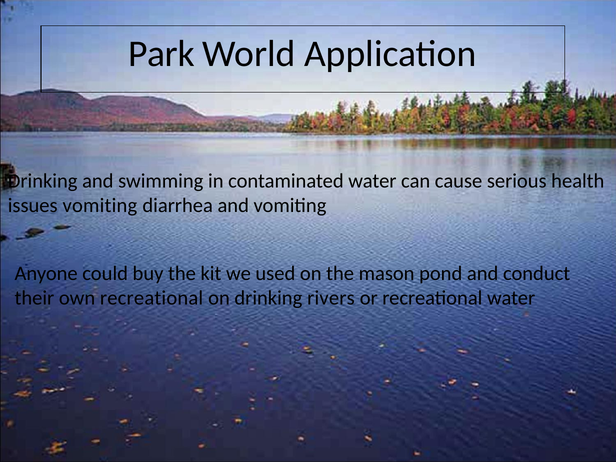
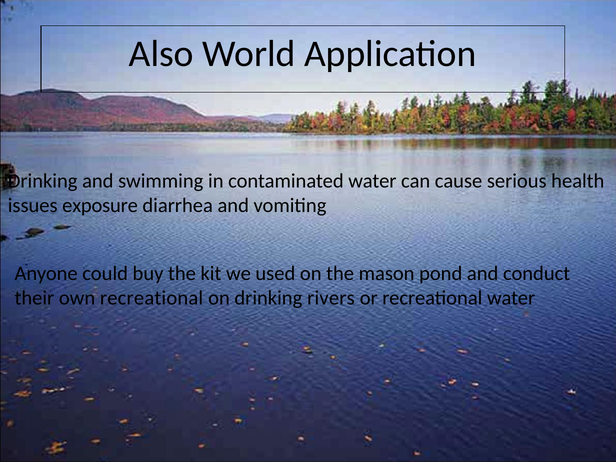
Park: Park -> Also
issues vomiting: vomiting -> exposure
